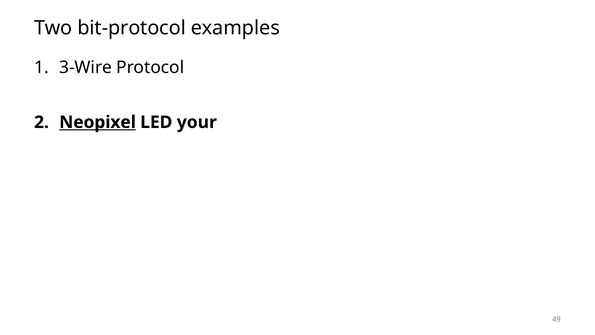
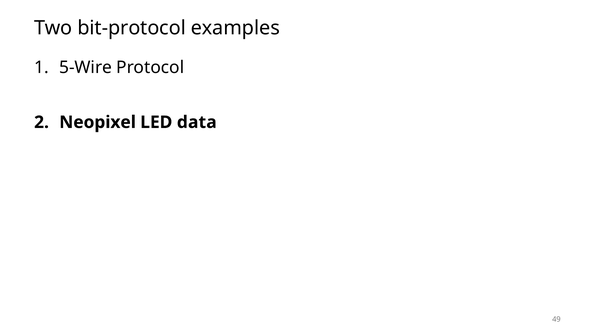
3-Wire: 3-Wire -> 5-Wire
Neopixel underline: present -> none
your: your -> data
